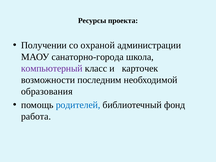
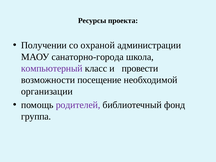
карточек: карточек -> провести
последним: последним -> посещение
образования: образования -> организации
родителей colour: blue -> purple
работа: работа -> группа
